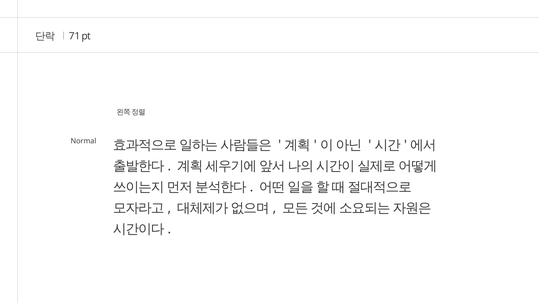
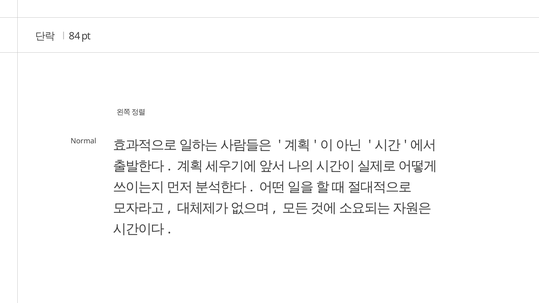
71: 71 -> 84
